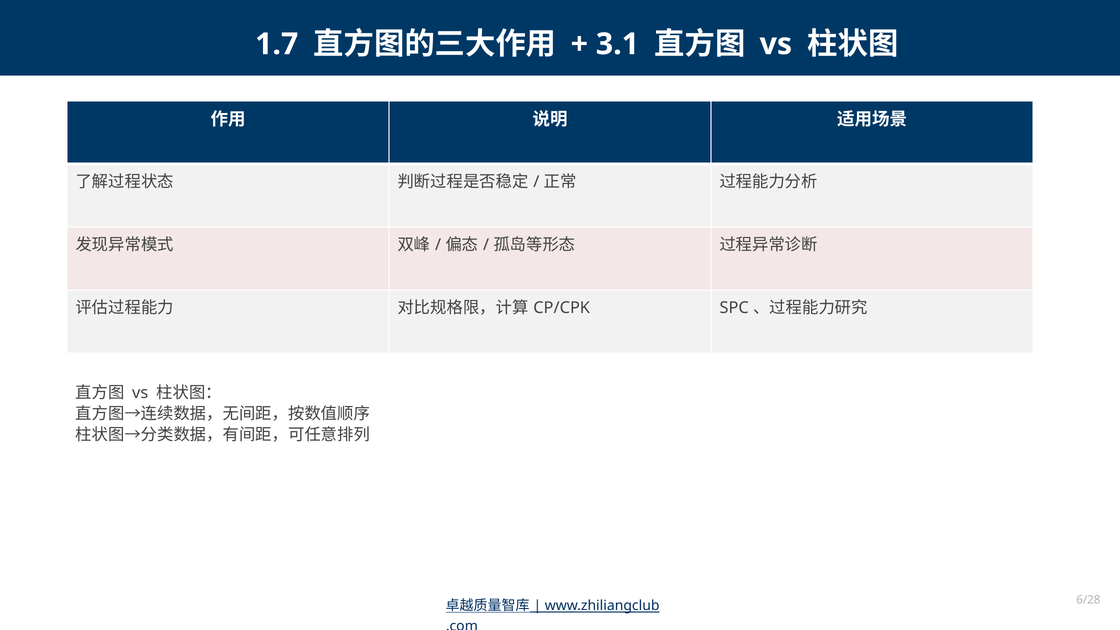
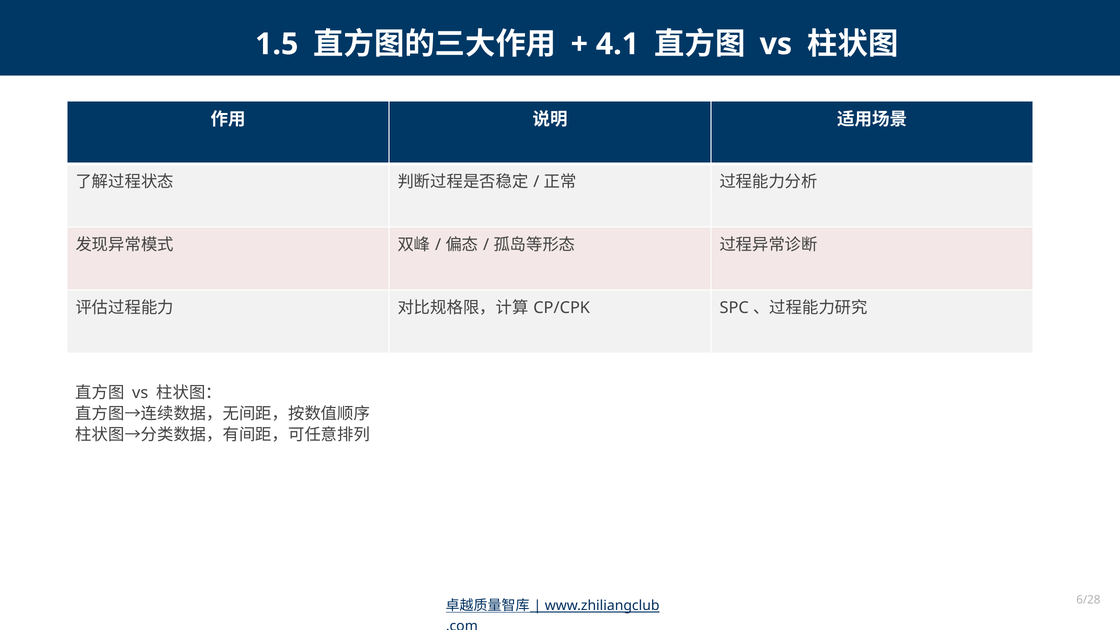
1.7: 1.7 -> 1.5
3.1: 3.1 -> 4.1
